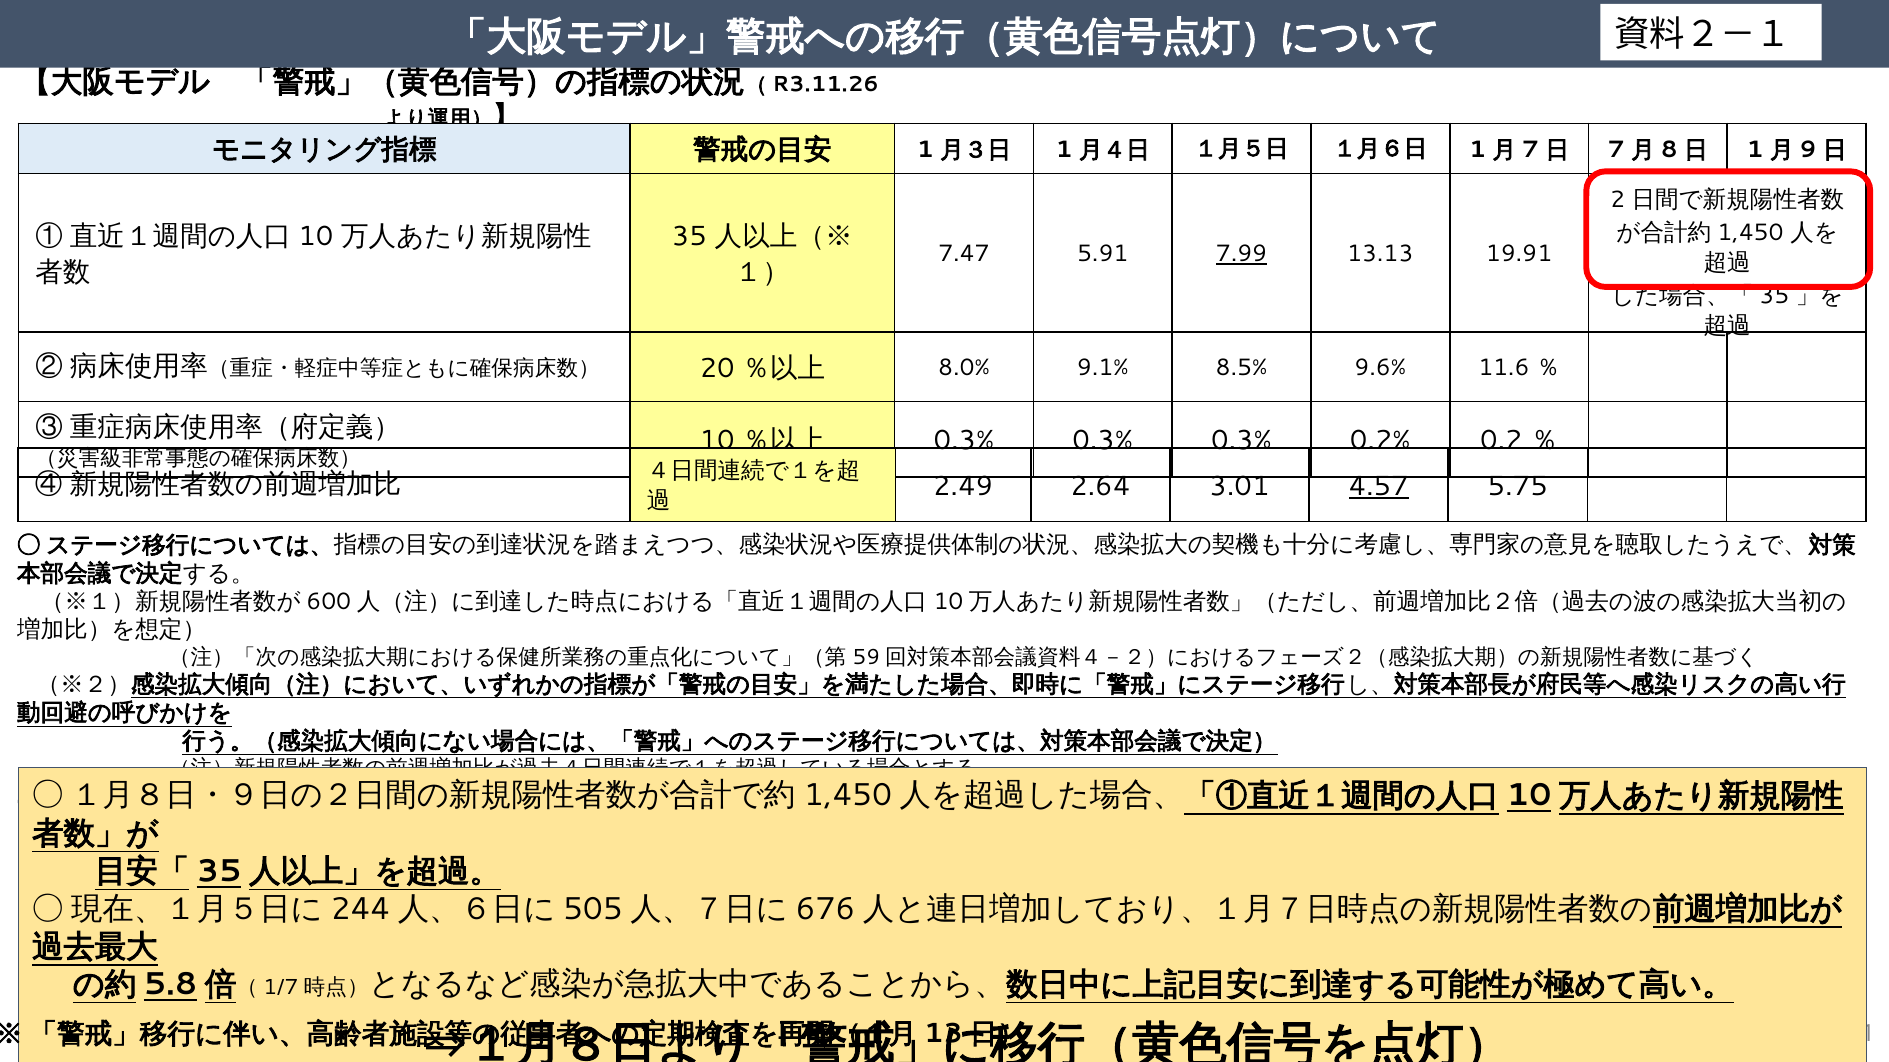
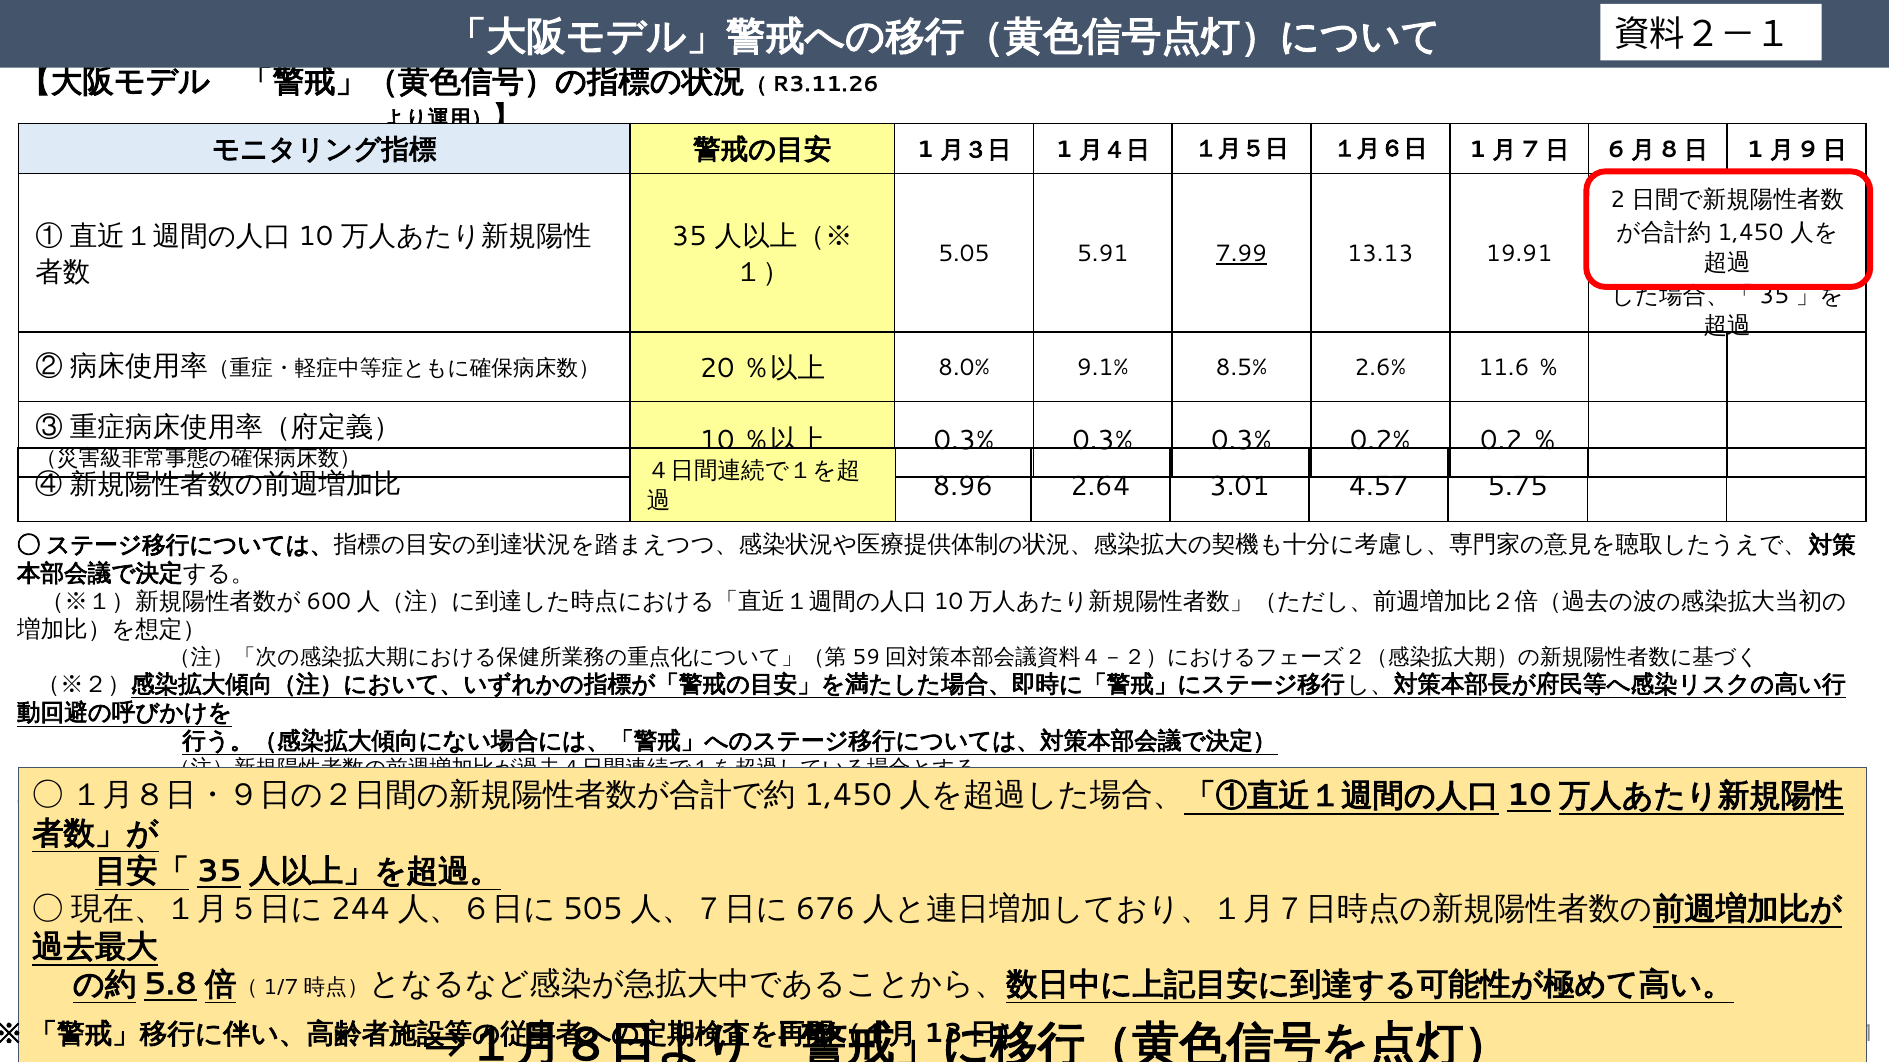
7 at (1616, 150): 7 -> 6
7.47: 7.47 -> 5.05
9.6%: 9.6% -> 2.6%
2.49: 2.49 -> 8.96
4.57 underline: present -> none
